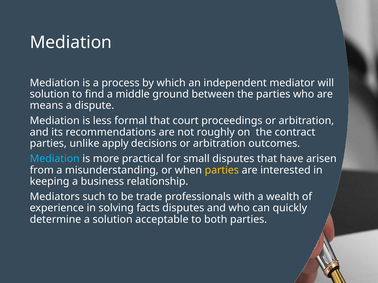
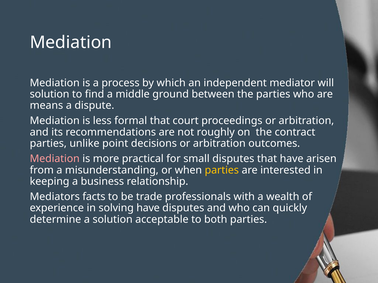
apply: apply -> point
Mediation at (55, 159) colour: light blue -> pink
such: such -> facts
solving facts: facts -> have
